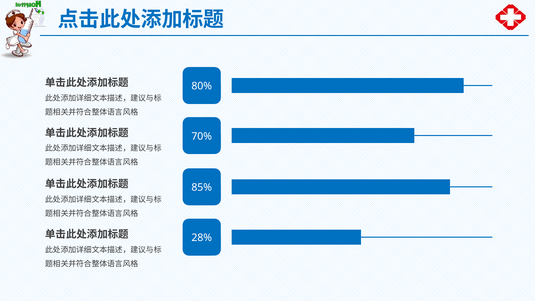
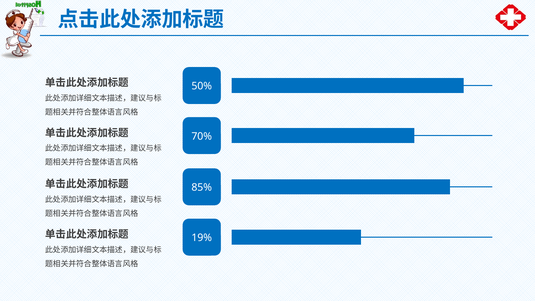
80%: 80% -> 50%
28%: 28% -> 19%
